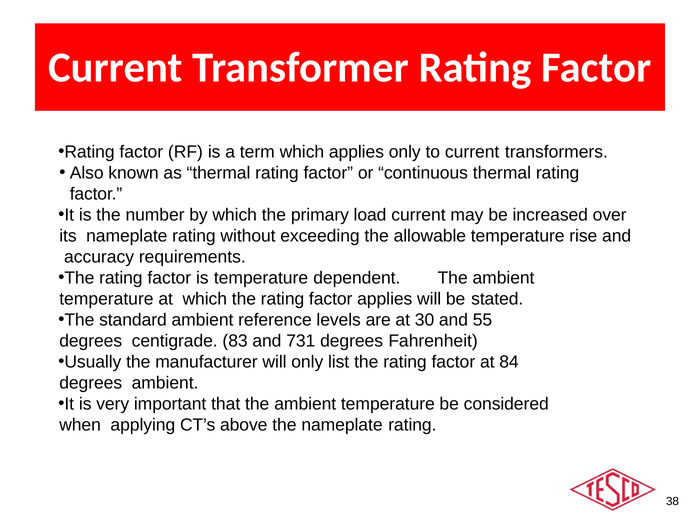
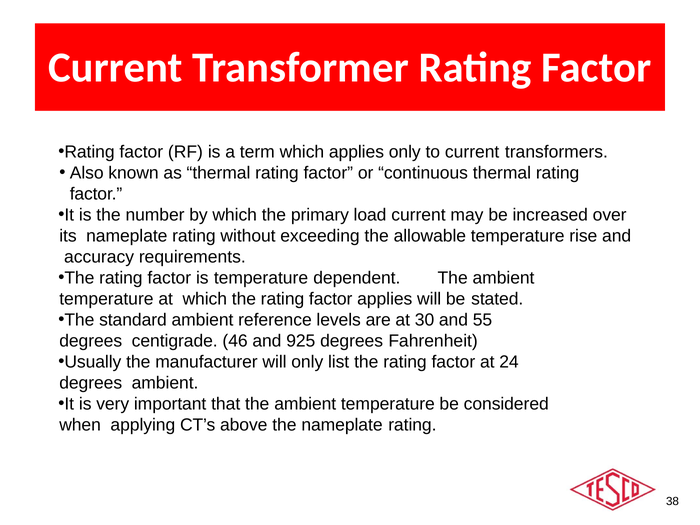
83: 83 -> 46
731: 731 -> 925
84: 84 -> 24
